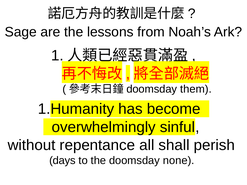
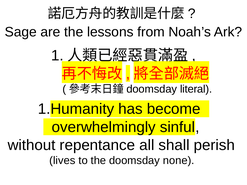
them: them -> literal
days: days -> lives
